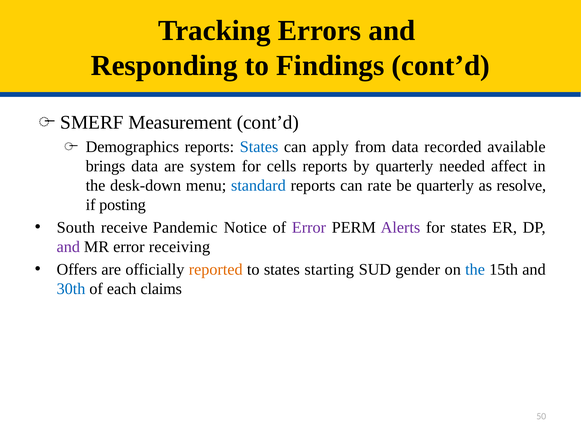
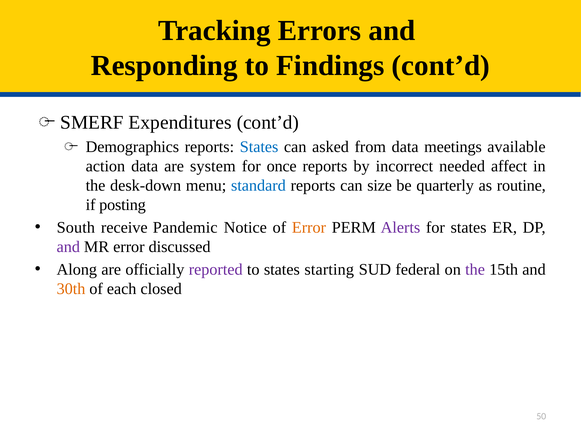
Measurement: Measurement -> Expenditures
apply: apply -> asked
recorded: recorded -> meetings
brings: brings -> action
cells: cells -> once
by quarterly: quarterly -> incorrect
rate: rate -> size
resolve: resolve -> routine
Error at (309, 227) colour: purple -> orange
receiving: receiving -> discussed
Offers: Offers -> Along
reported colour: orange -> purple
gender: gender -> federal
the at (475, 269) colour: blue -> purple
30th colour: blue -> orange
claims: claims -> closed
